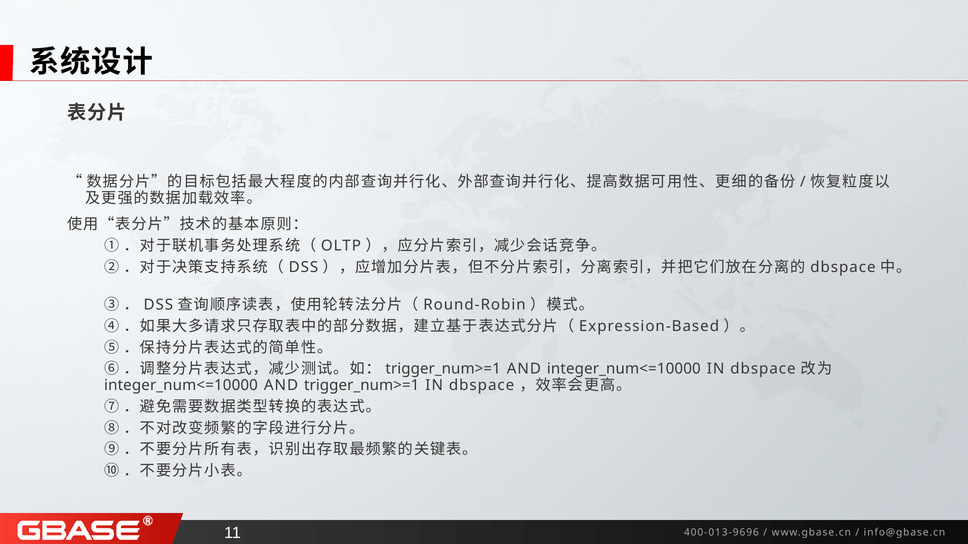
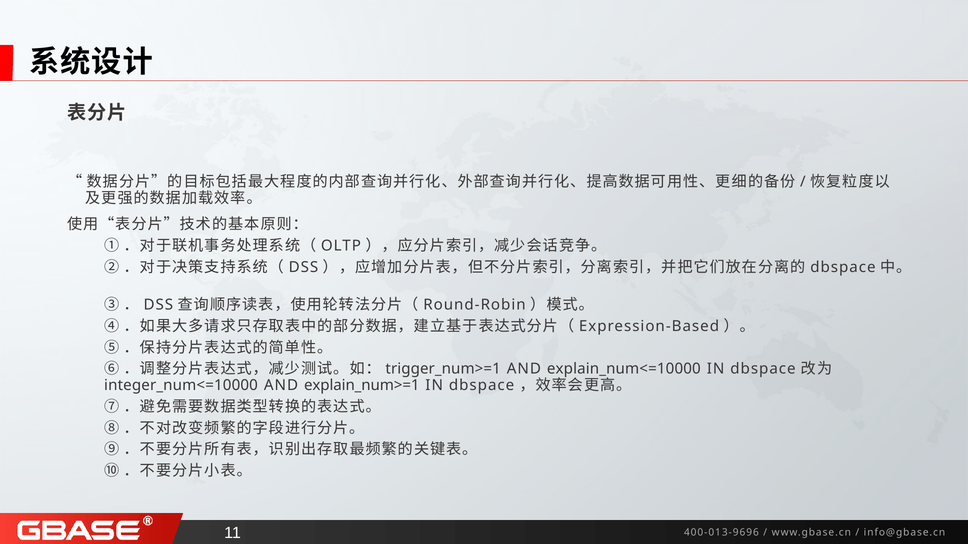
AND integer_num<=10000: integer_num<=10000 -> explain_num<=10000
AND trigger_num>=1: trigger_num>=1 -> explain_num>=1
